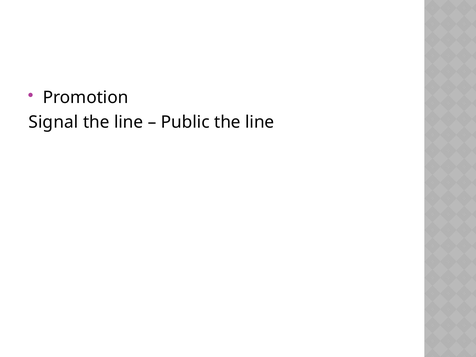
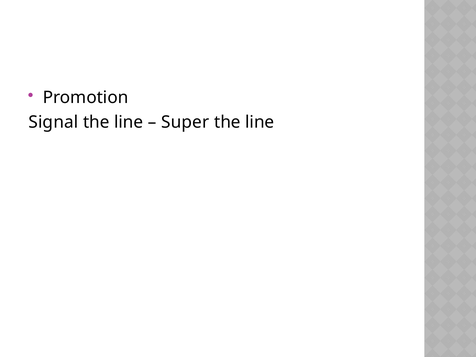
Public: Public -> Super
